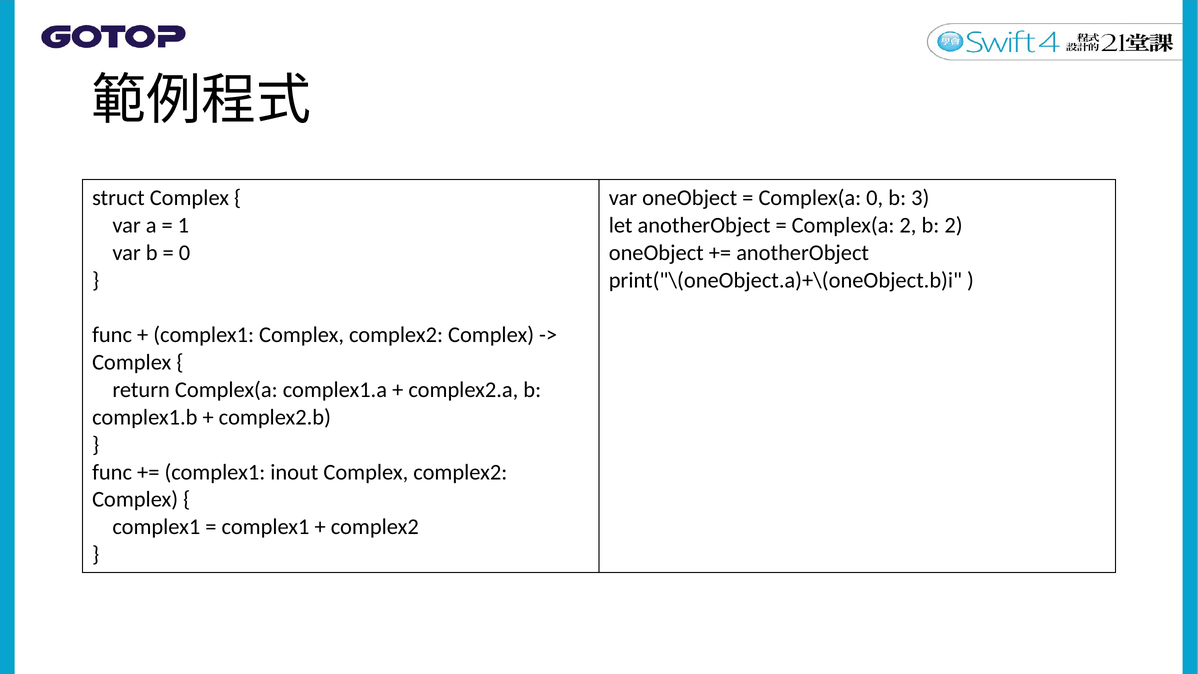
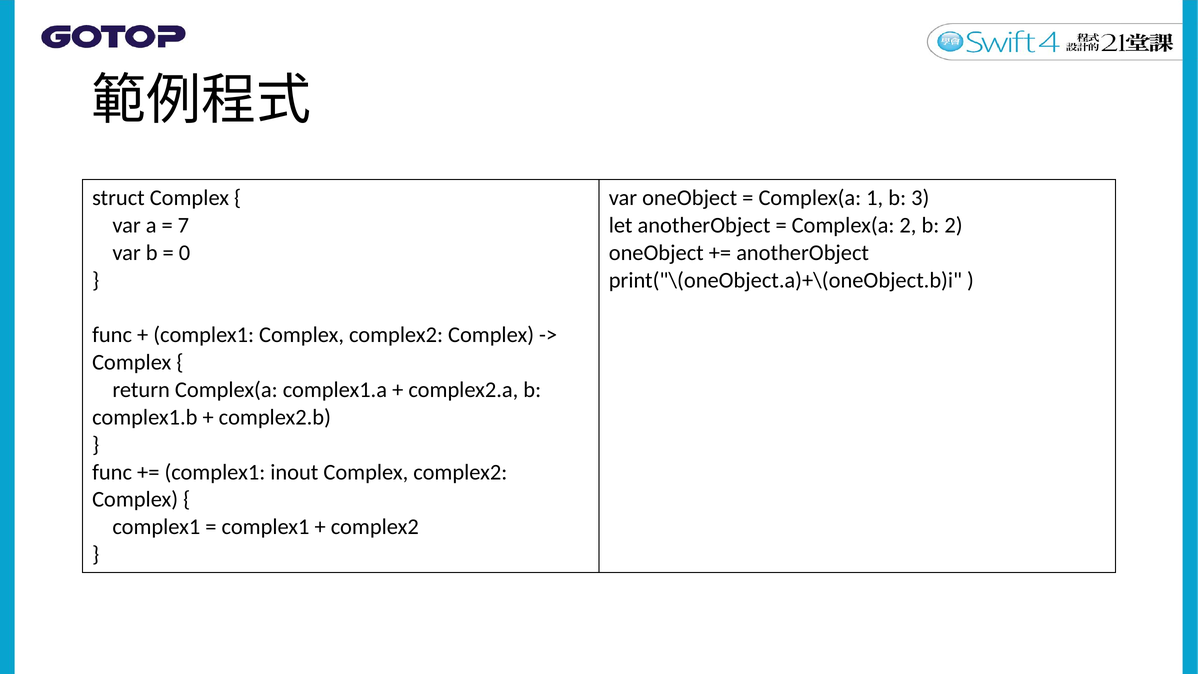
Complex(a 0: 0 -> 1
1: 1 -> 7
